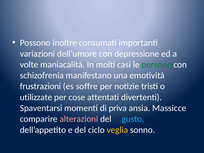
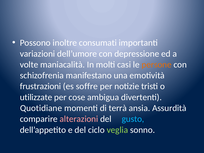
persone colour: green -> orange
attentati: attentati -> ambigua
Spaventarsi: Spaventarsi -> Quotidiane
priva: priva -> terrà
Massicce: Massicce -> Assurdità
veglia colour: yellow -> light green
